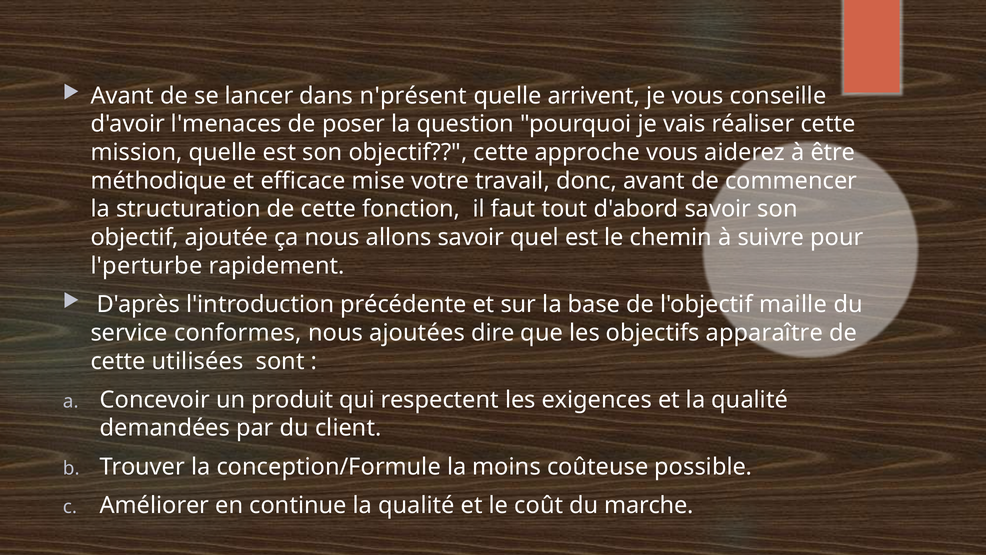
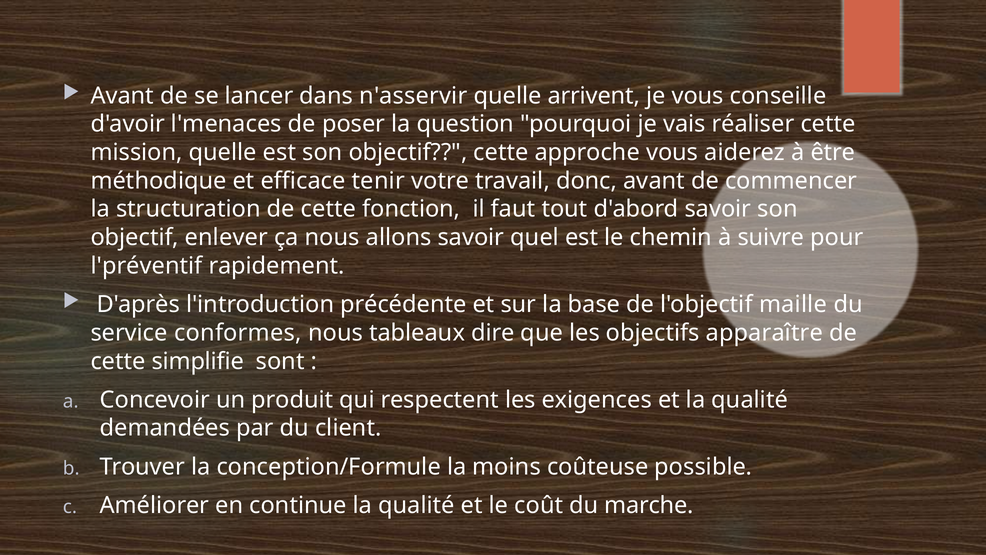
n'présent: n'présent -> n'asservir
mise: mise -> tenir
ajoutée: ajoutée -> enlever
l'perturbe: l'perturbe -> l'préventif
ajoutées: ajoutées -> tableaux
utilisées: utilisées -> simplifie
